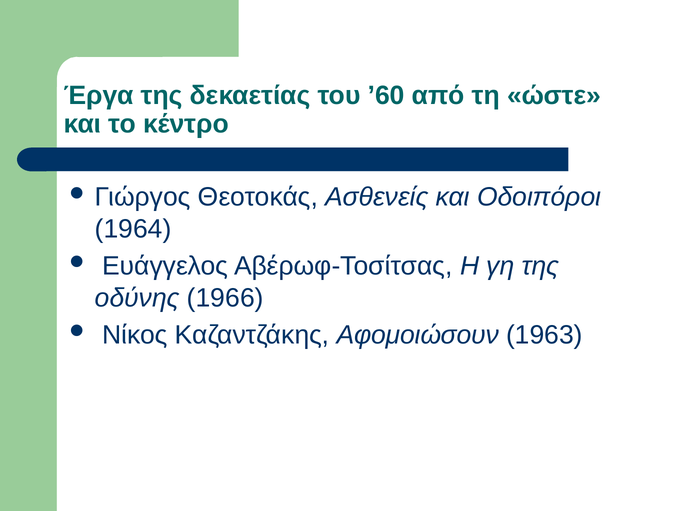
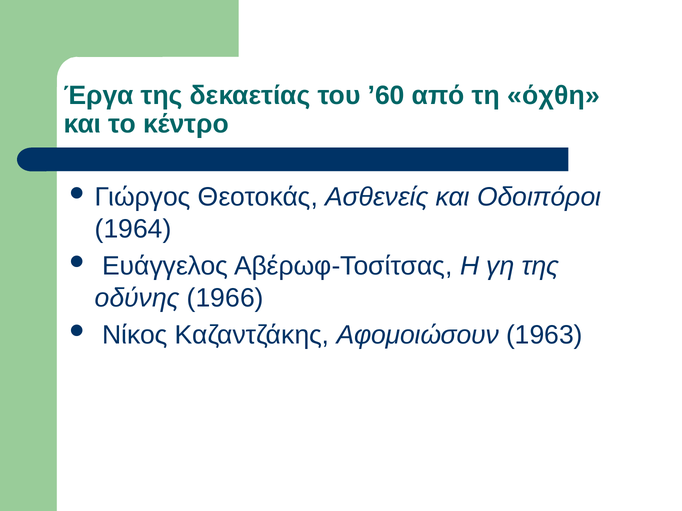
ώστε: ώστε -> όχθη
